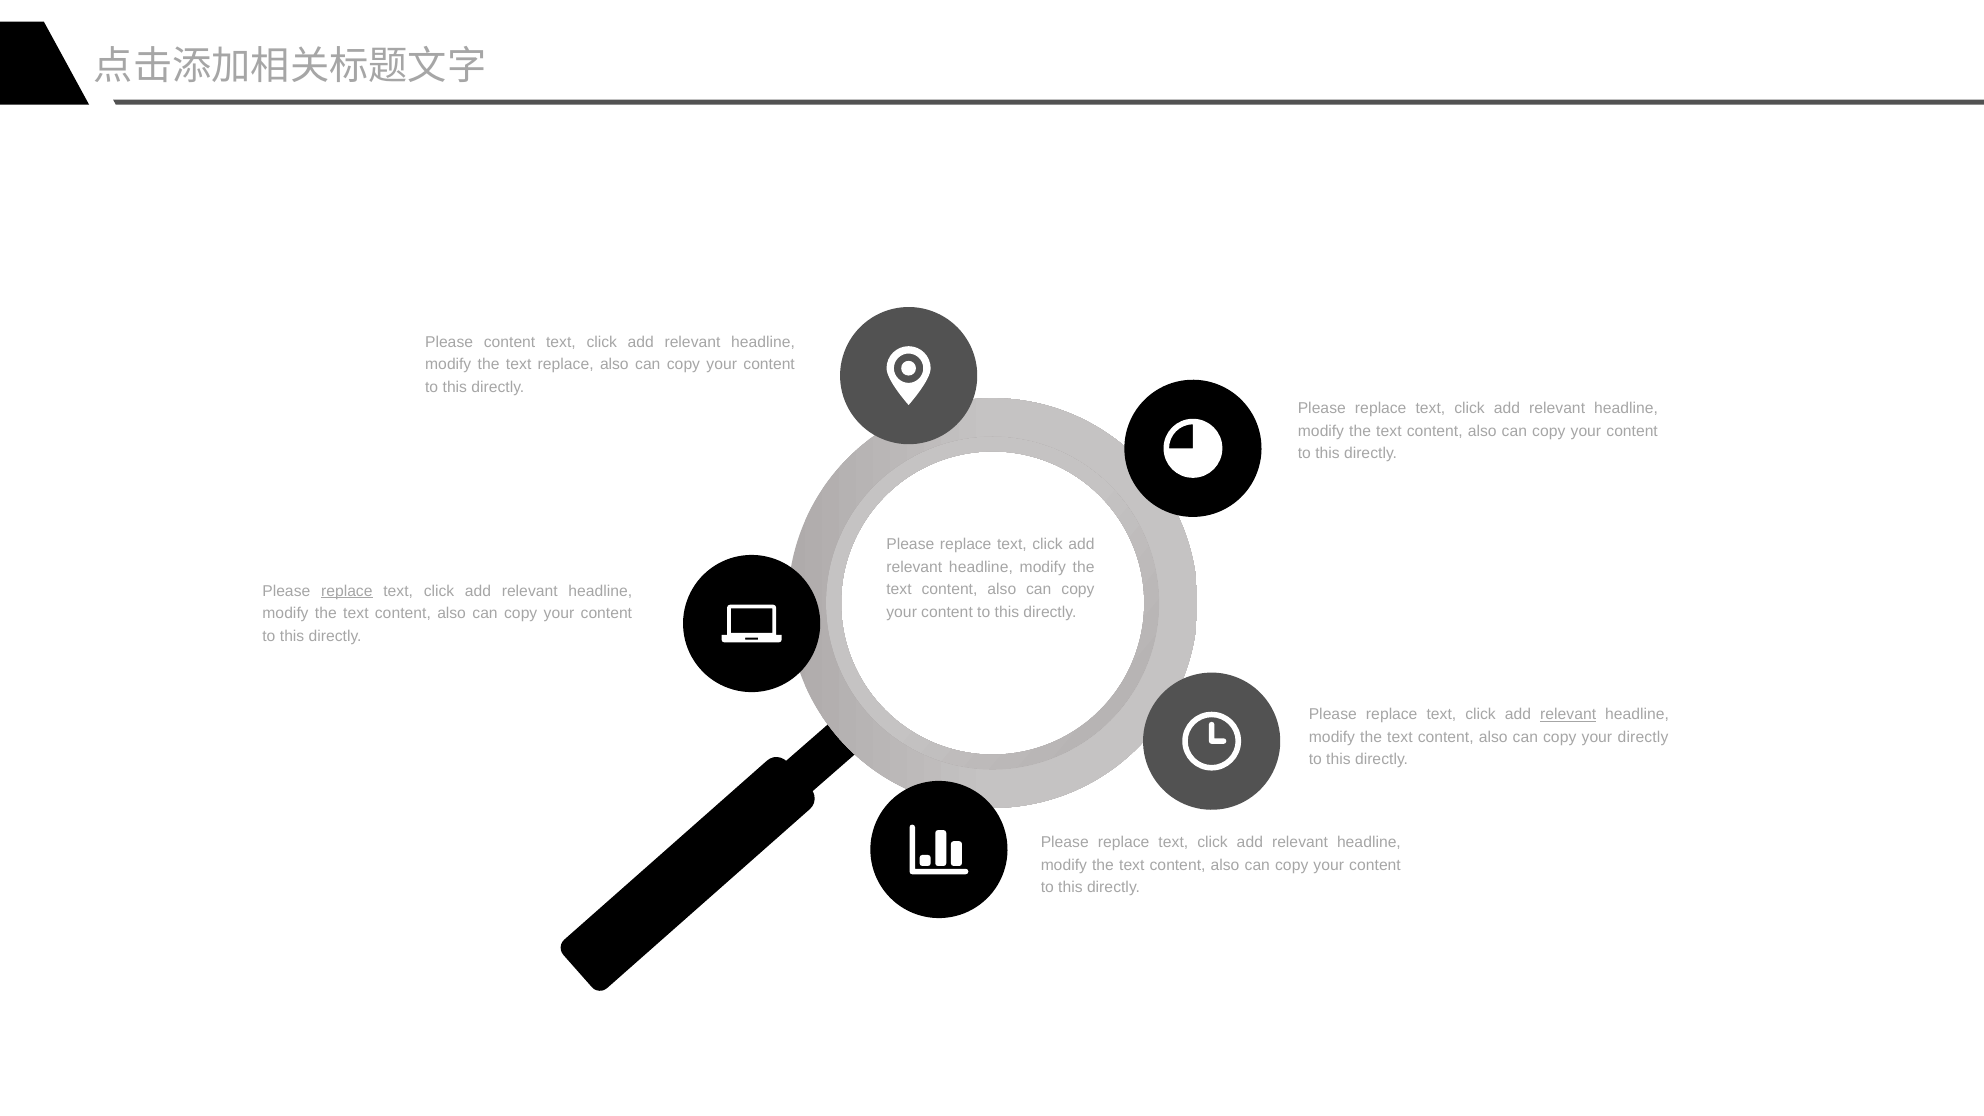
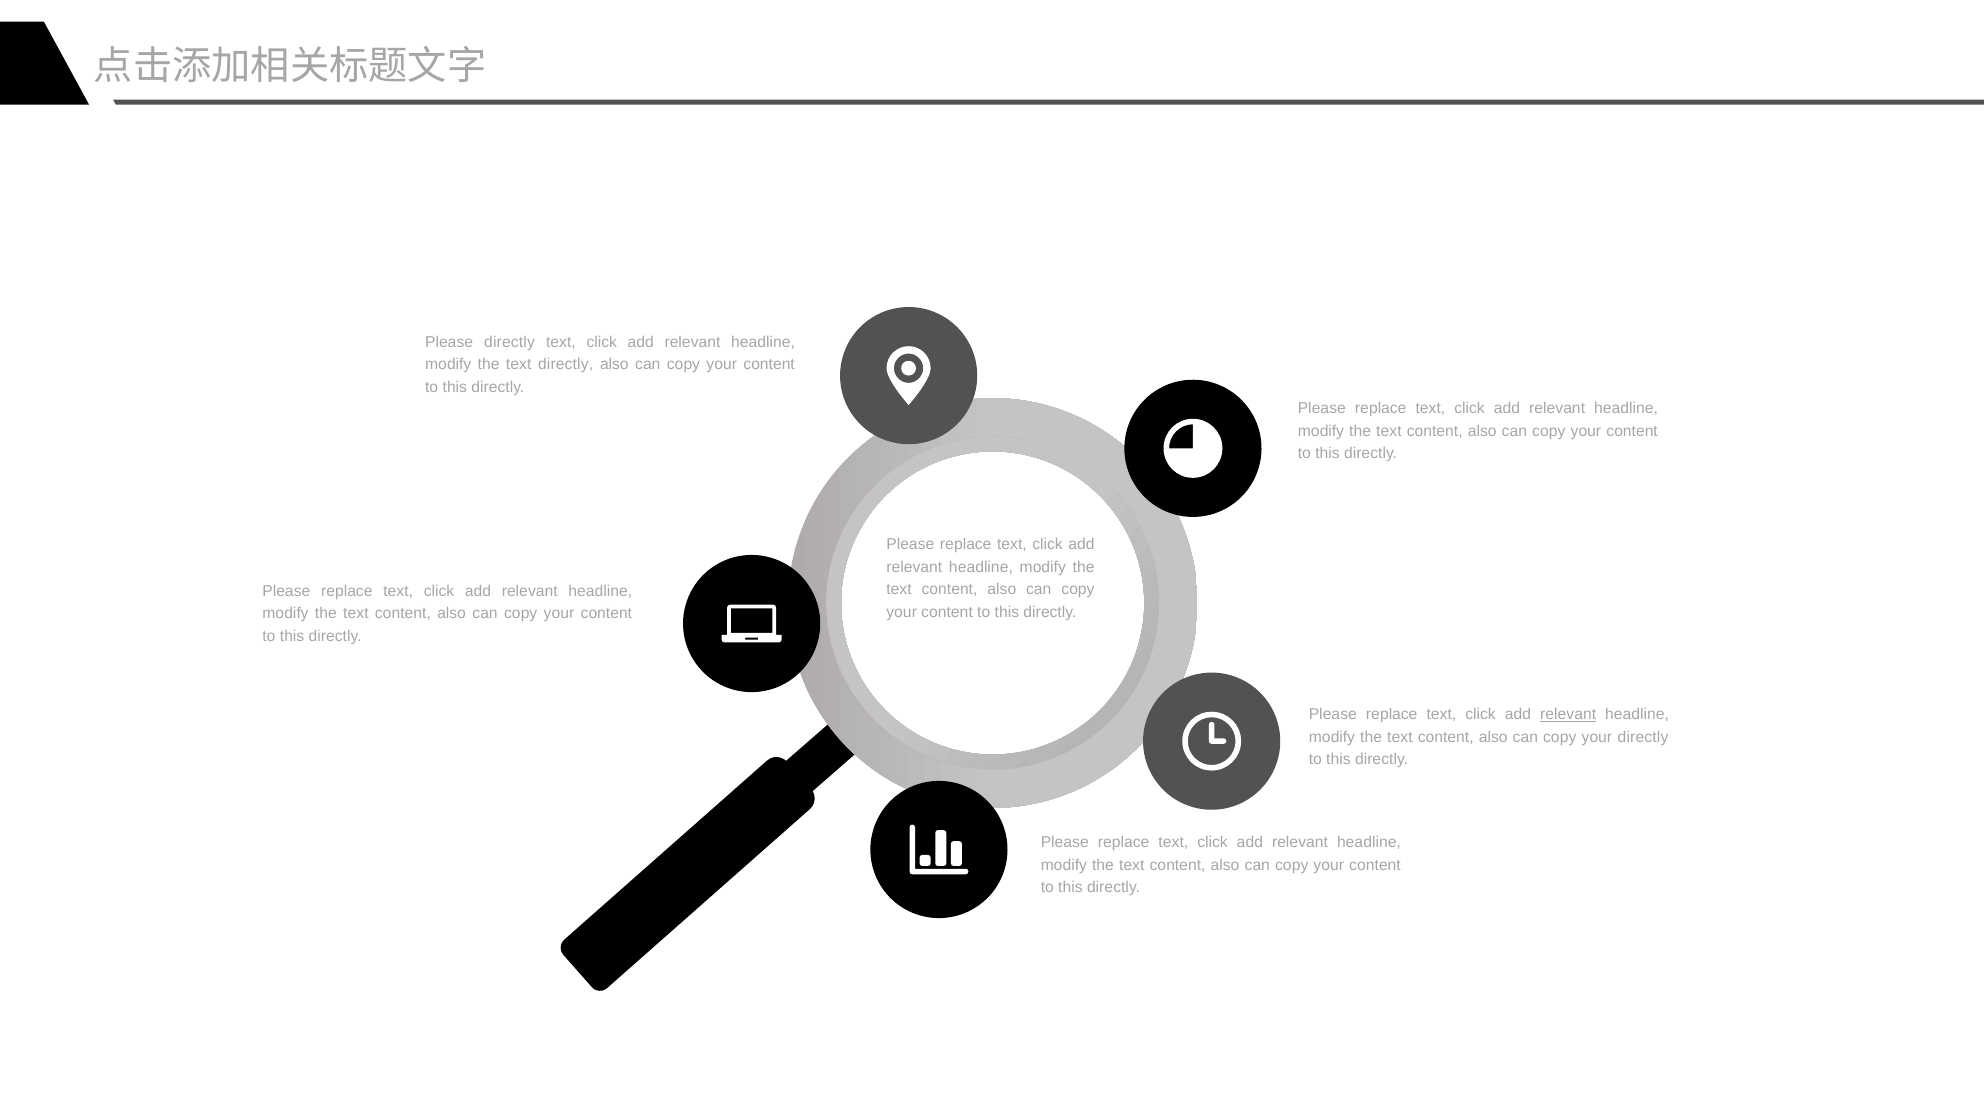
Please content: content -> directly
text replace: replace -> directly
replace at (347, 591) underline: present -> none
